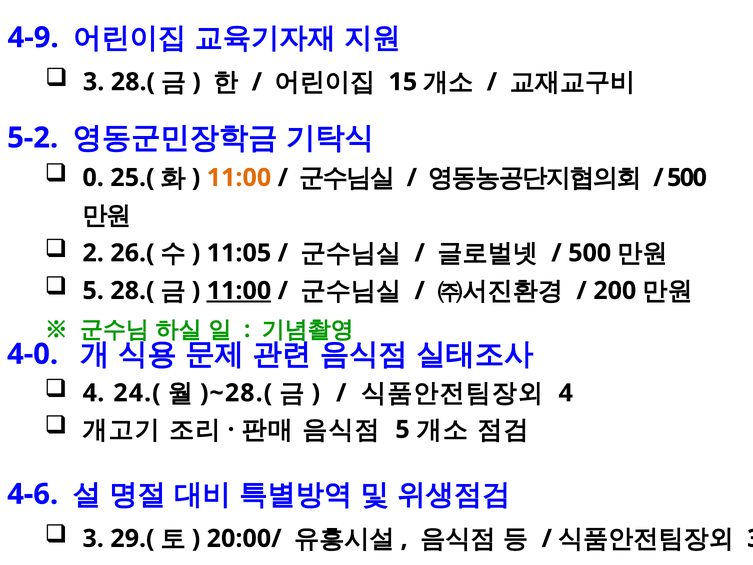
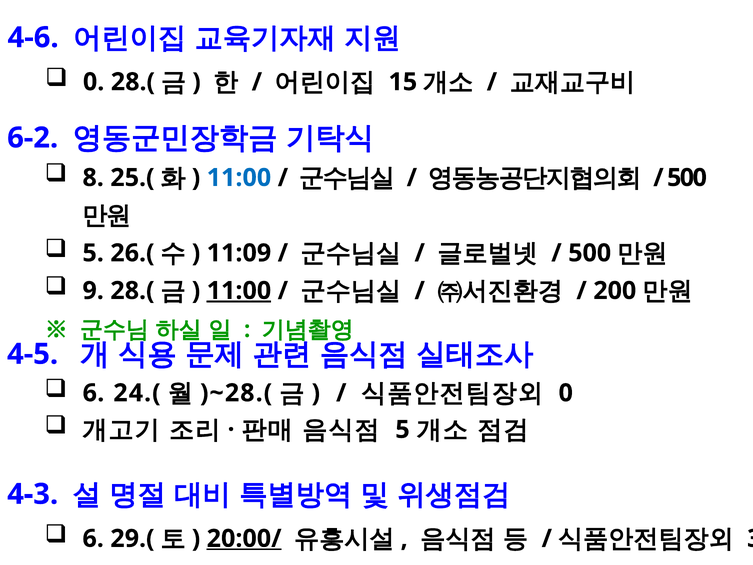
4-9: 4-9 -> 4-6
3 at (94, 82): 3 -> 0
5-2: 5-2 -> 6-2
0: 0 -> 8
11:00 at (239, 178) colour: orange -> blue
2 at (93, 253): 2 -> 5
11:05: 11:05 -> 11:09
5 at (93, 291): 5 -> 9
4-0: 4-0 -> 4-5
4 at (93, 393): 4 -> 6
4 at (566, 393): 4 -> 0
4-6: 4-6 -> 4-3
3 at (93, 538): 3 -> 6
20:00/ underline: none -> present
